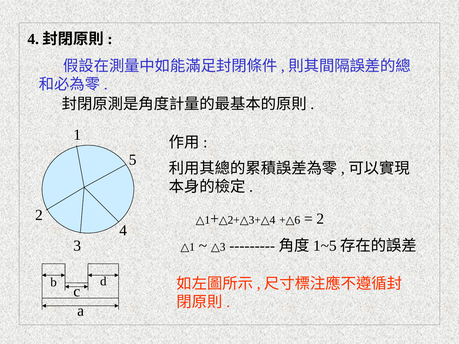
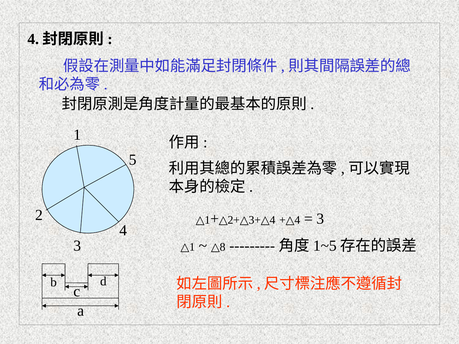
6 at (297, 220): 6 -> 4
2 at (320, 219): 2 -> 3
3 at (223, 247): 3 -> 8
